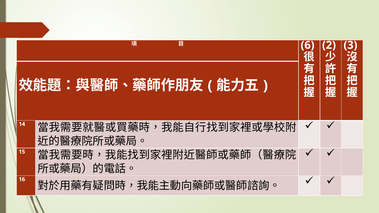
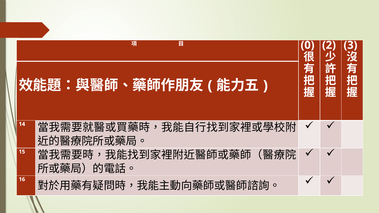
6: 6 -> 0
